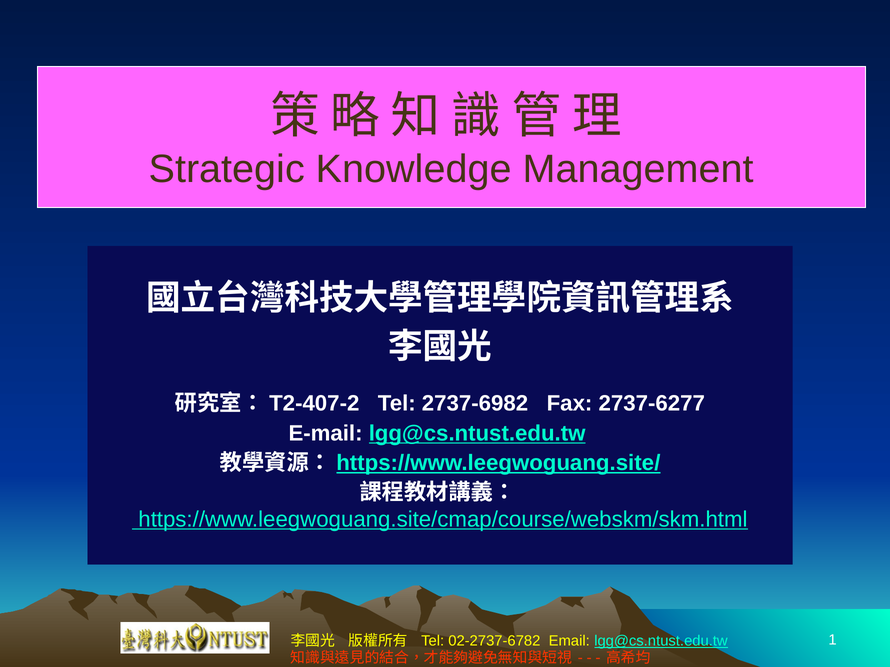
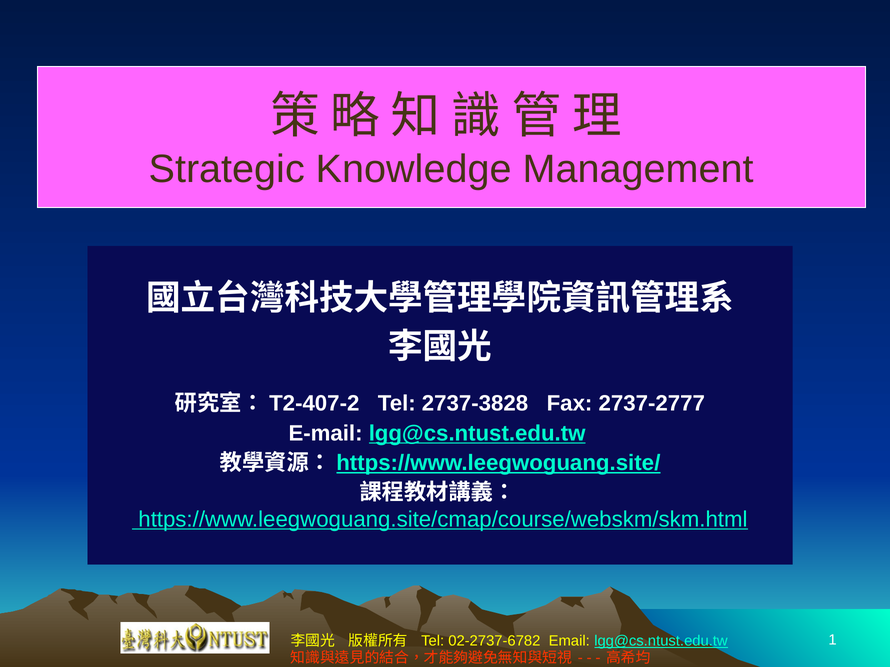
2737-6982: 2737-6982 -> 2737-3828
2737-6277: 2737-6277 -> 2737-2777
